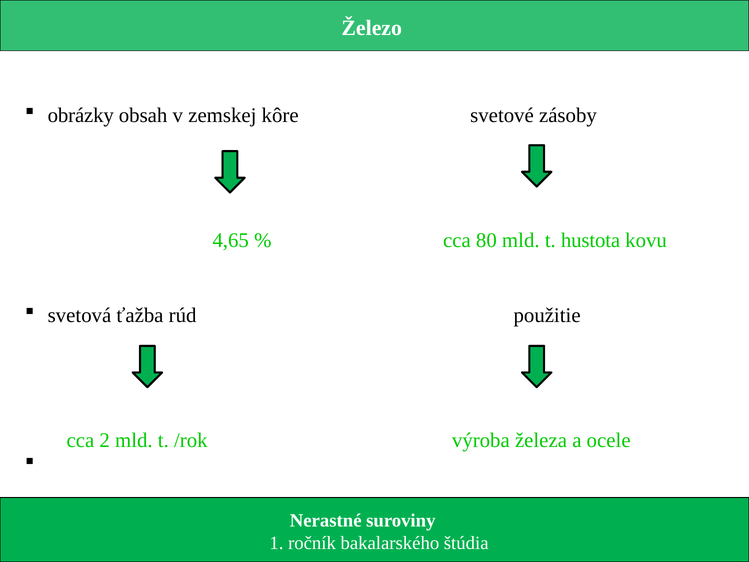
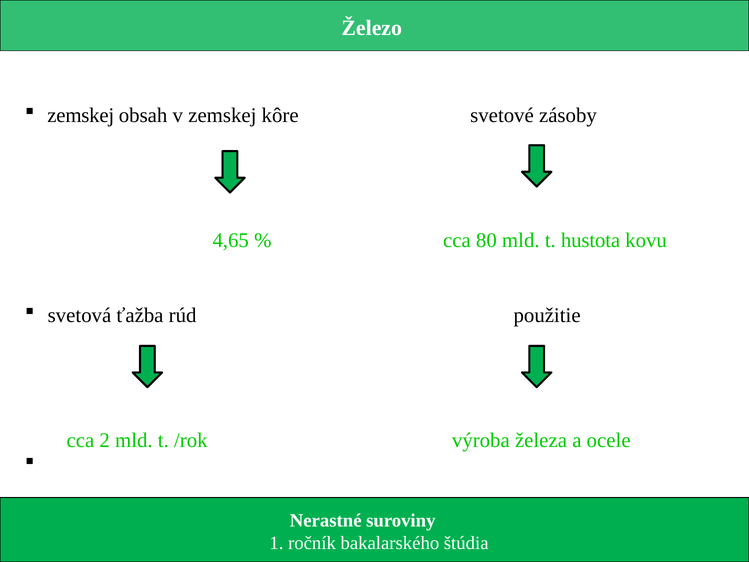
obrázky at (81, 115): obrázky -> zemskej
